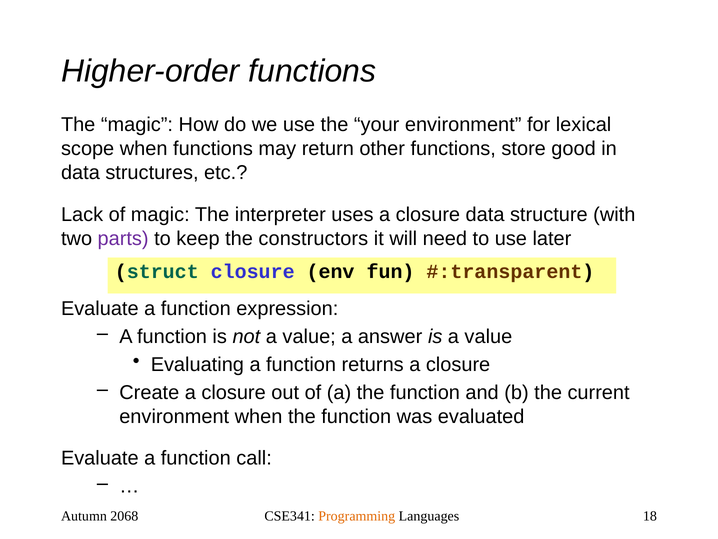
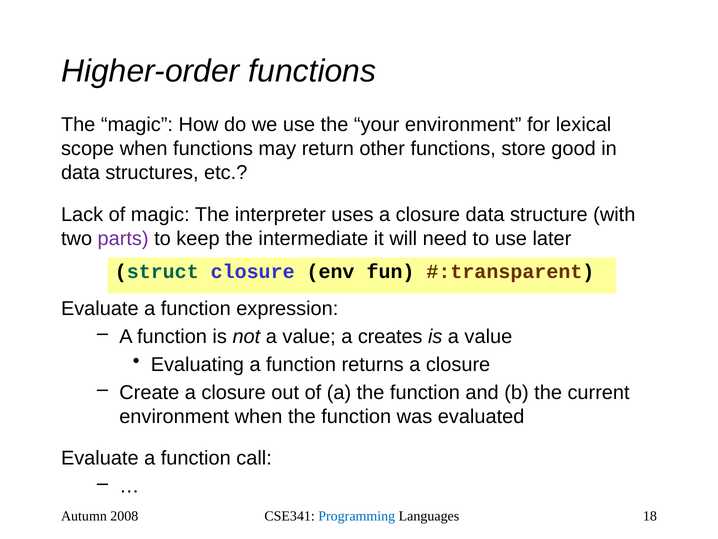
constructors: constructors -> intermediate
answer: answer -> creates
2068: 2068 -> 2008
Programming colour: orange -> blue
